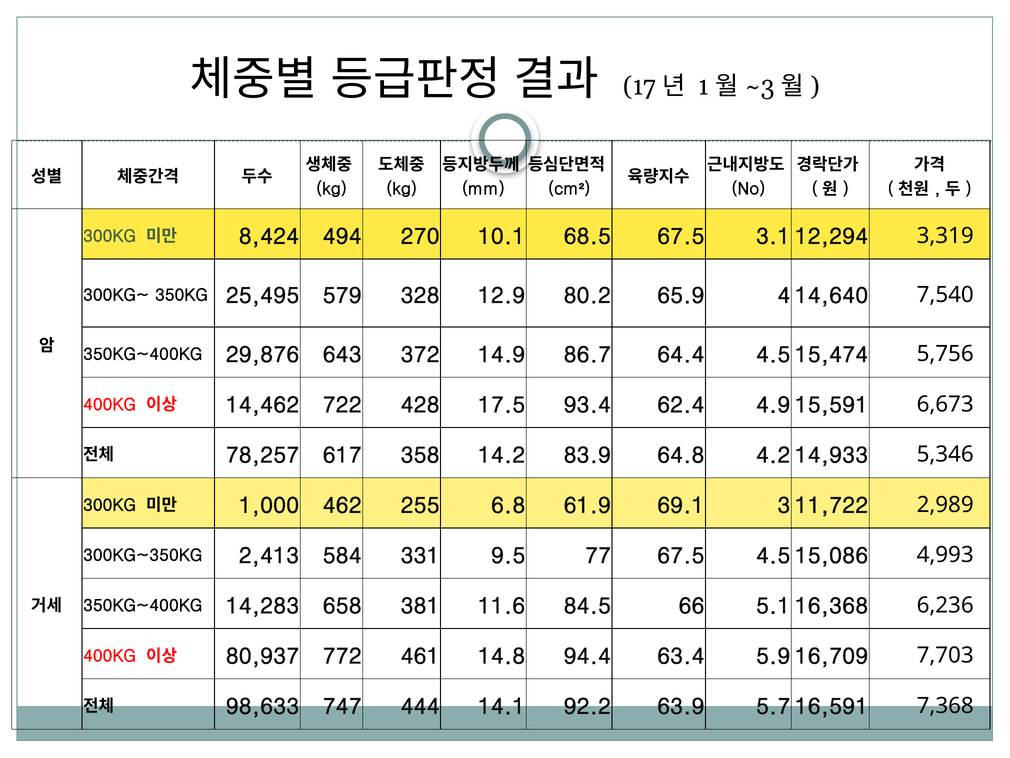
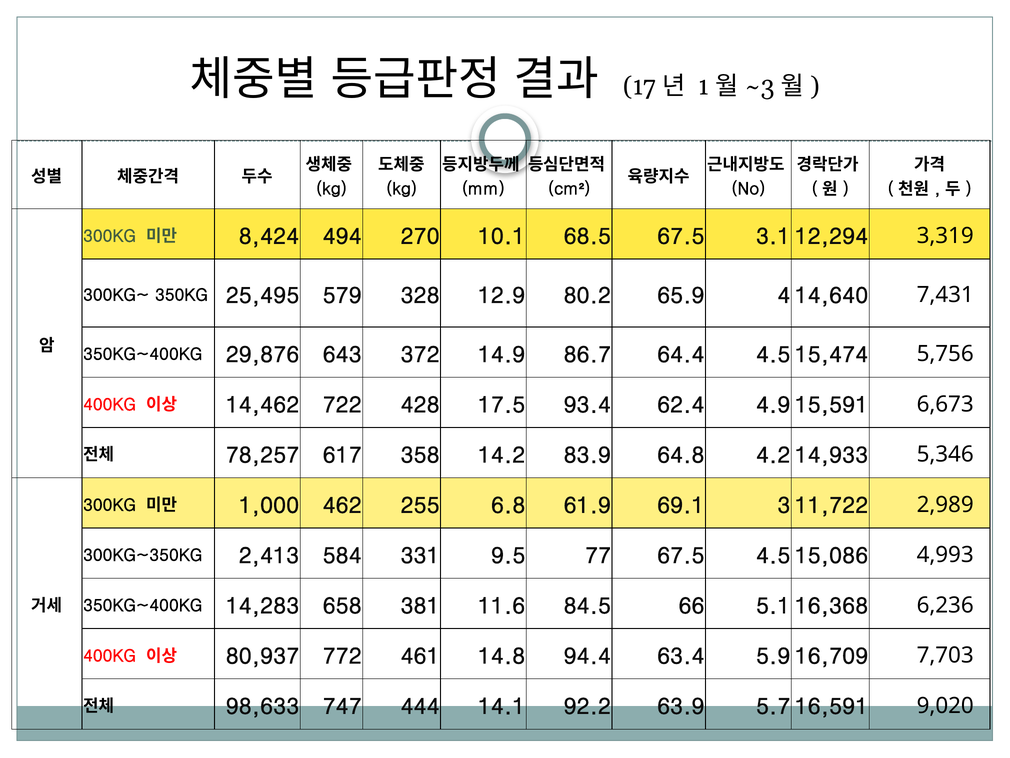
7,540: 7,540 -> 7,431
7,368: 7,368 -> 9,020
